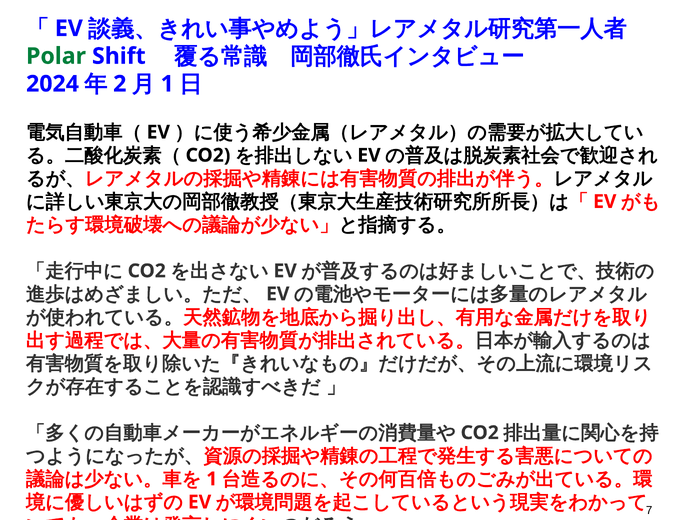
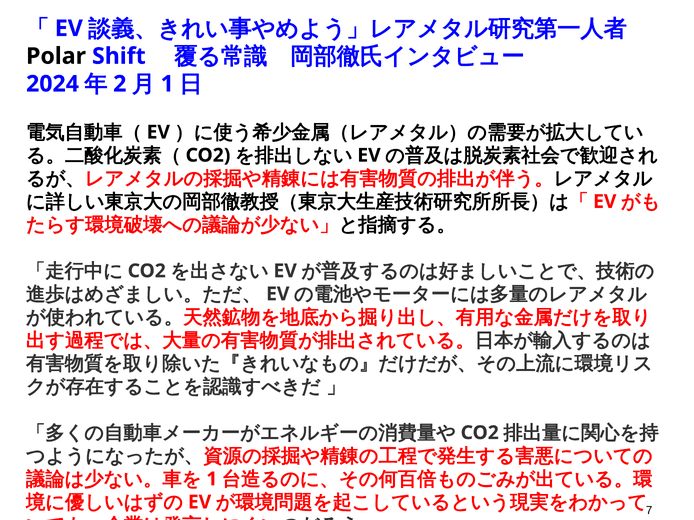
Polar colour: green -> black
